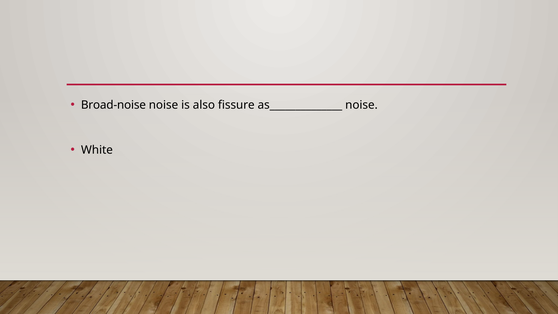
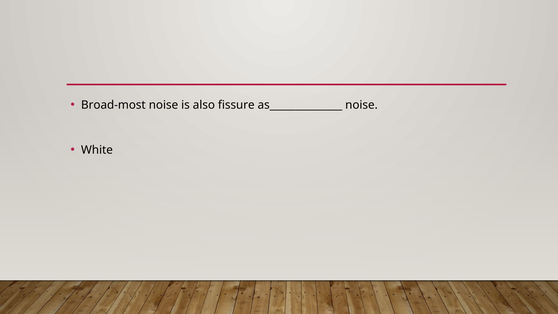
Broad-noise: Broad-noise -> Broad-most
